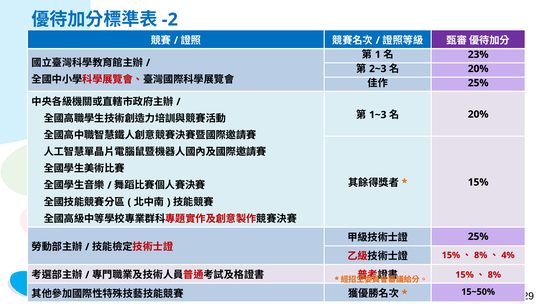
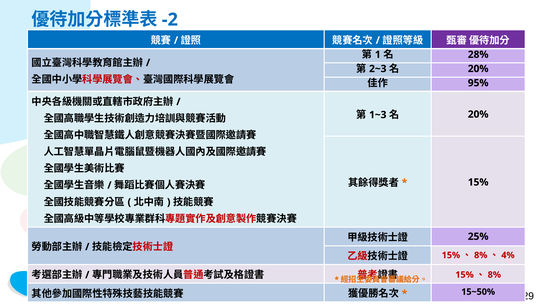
23%: 23% -> 28%
25% at (478, 83): 25% -> 95%
